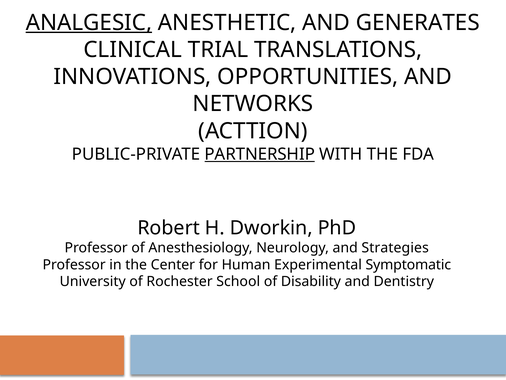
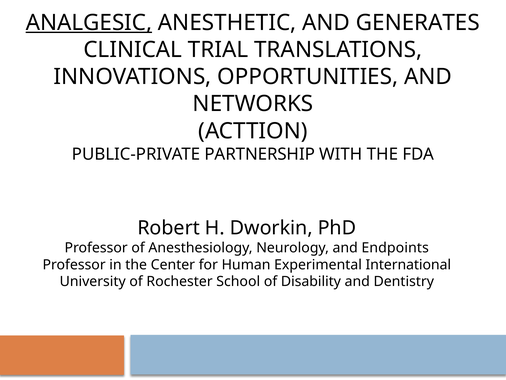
PARTNERSHIP underline: present -> none
Strategies: Strategies -> Endpoints
Symptomatic: Symptomatic -> International
